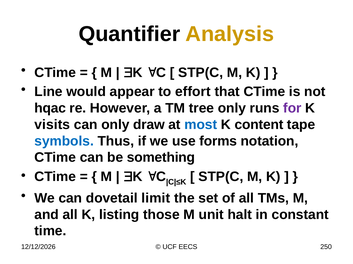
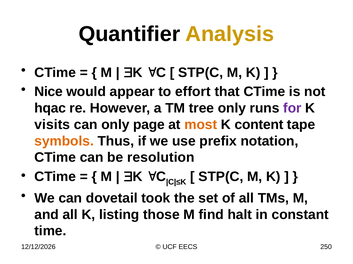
Line: Line -> Nice
draw: draw -> page
most colour: blue -> orange
symbols colour: blue -> orange
forms: forms -> prefix
something: something -> resolution
limit: limit -> took
unit: unit -> find
